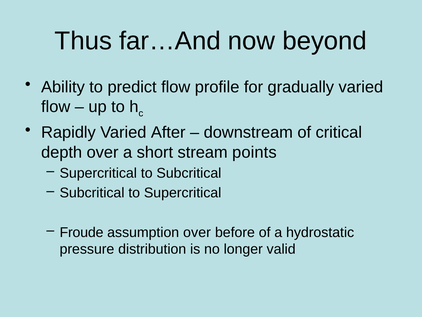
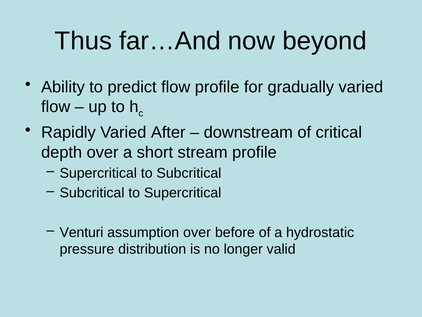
stream points: points -> profile
Froude: Froude -> Venturi
